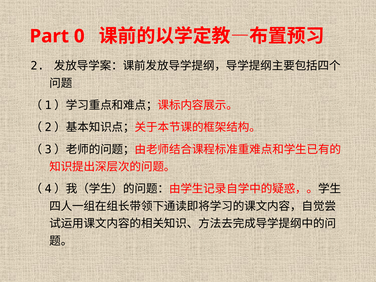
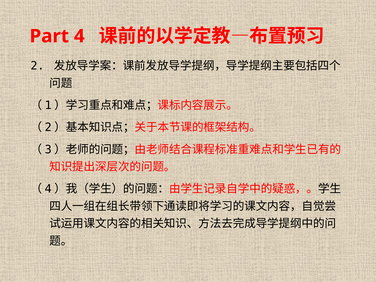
0: 0 -> 4
